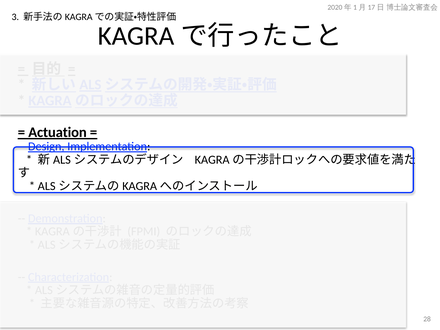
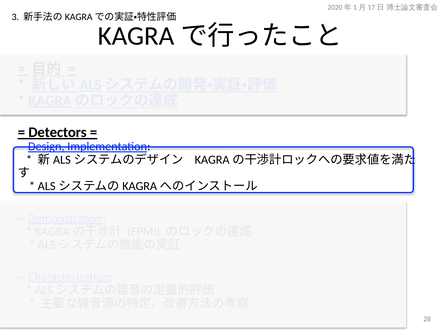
Actuation: Actuation -> Detectors
